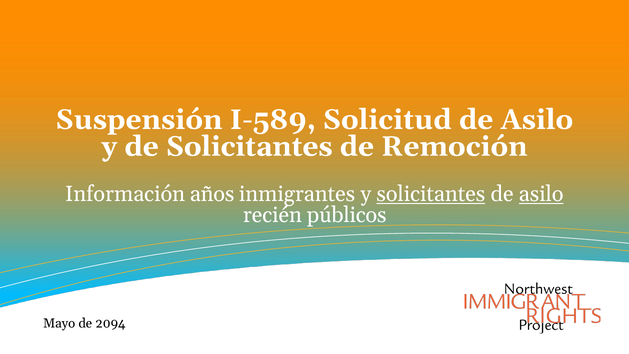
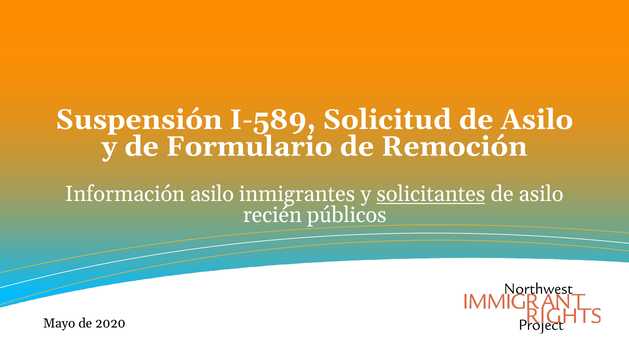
de Solicitantes: Solicitantes -> Formulario
Información años: años -> asilo
asilo at (541, 194) underline: present -> none
2094: 2094 -> 2020
